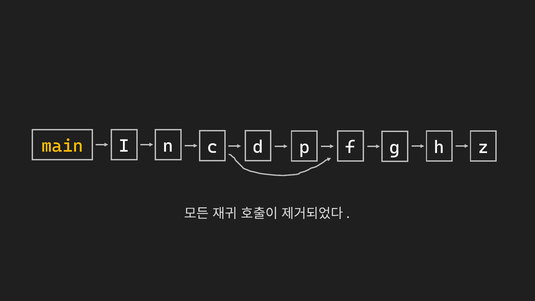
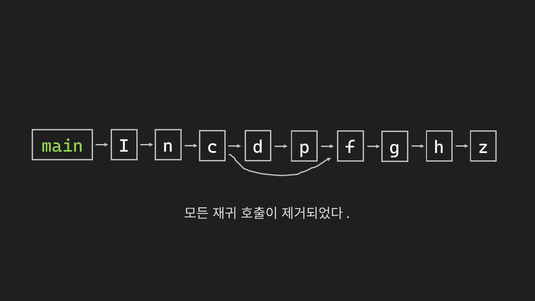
main colour: yellow -> light green
